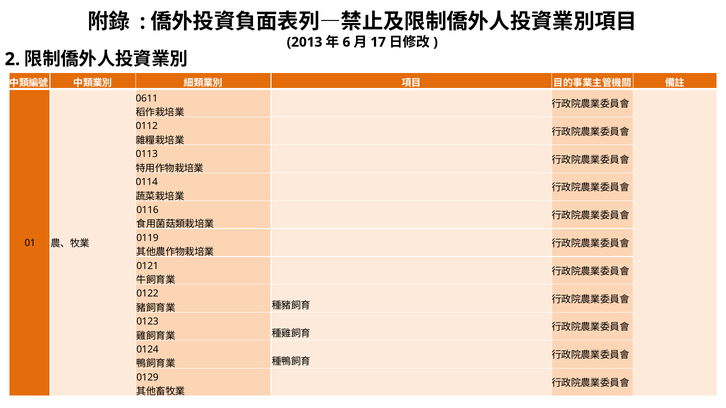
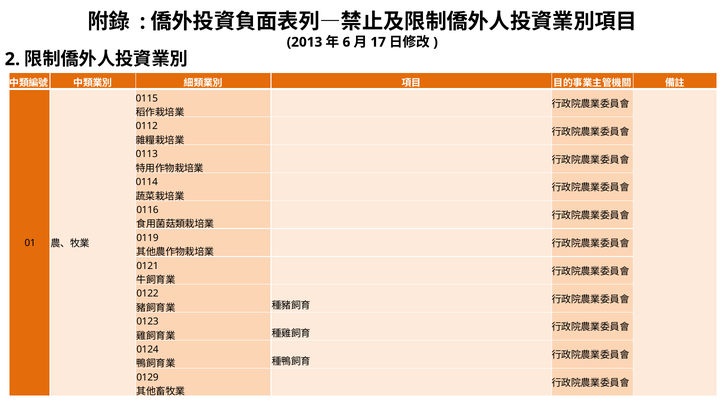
0611: 0611 -> 0115
